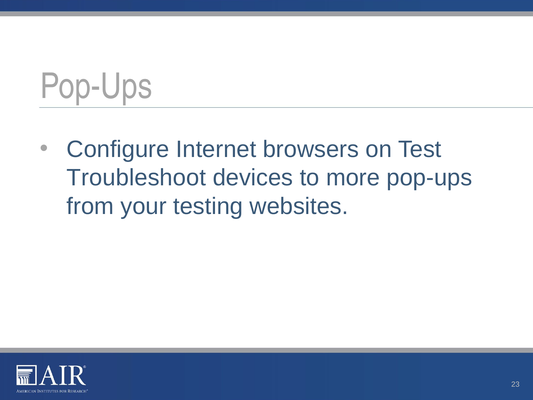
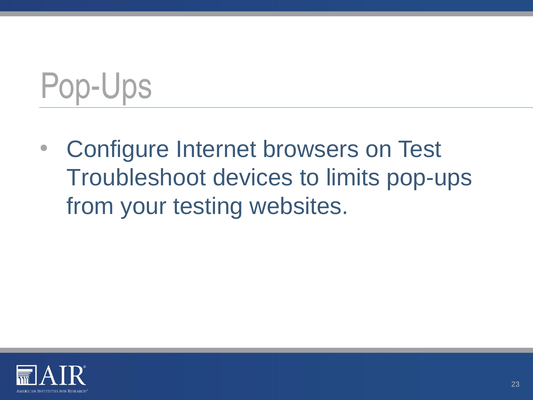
more: more -> limits
